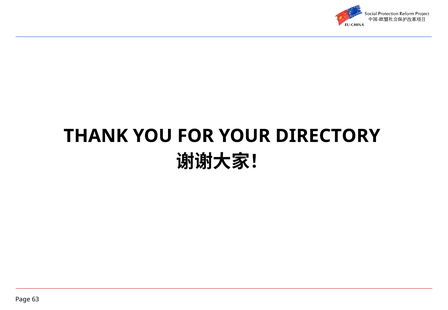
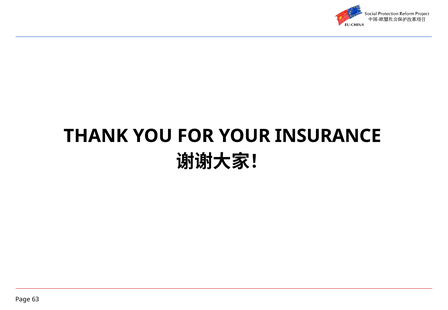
DIRECTORY: DIRECTORY -> INSURANCE
